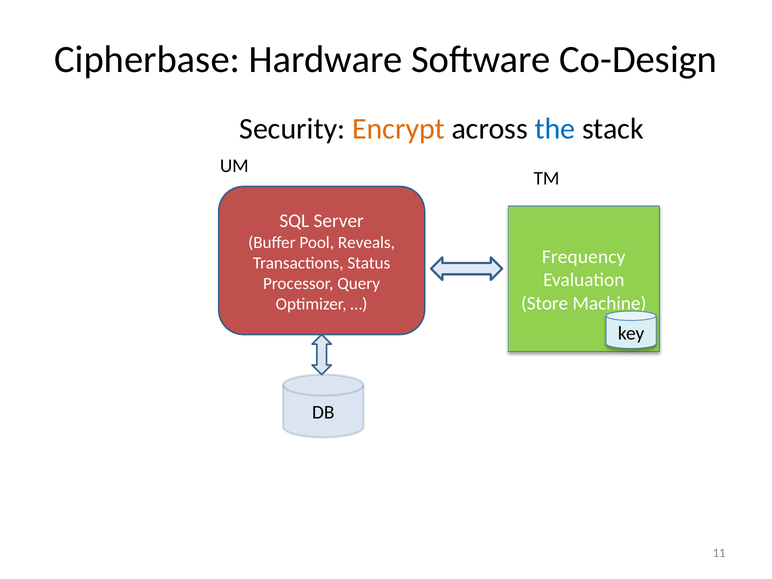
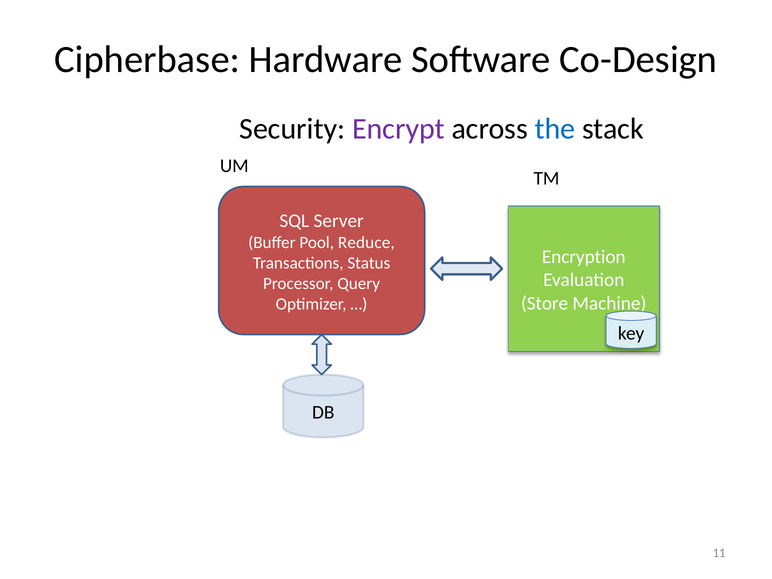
Encrypt colour: orange -> purple
Reveals: Reveals -> Reduce
Frequency: Frequency -> Encryption
